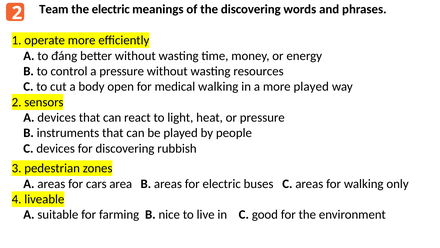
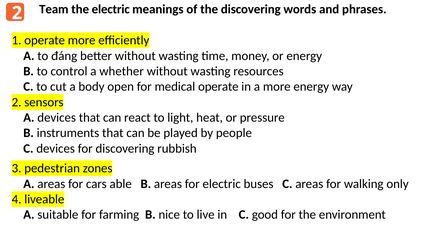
a pressure: pressure -> whether
medical walking: walking -> operate
more played: played -> energy
area: area -> able
